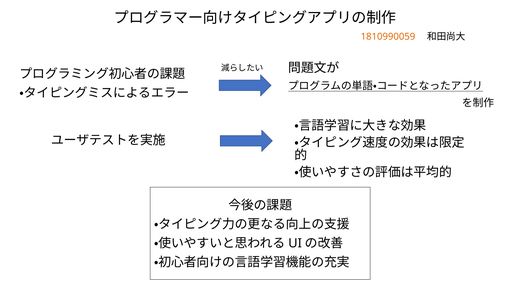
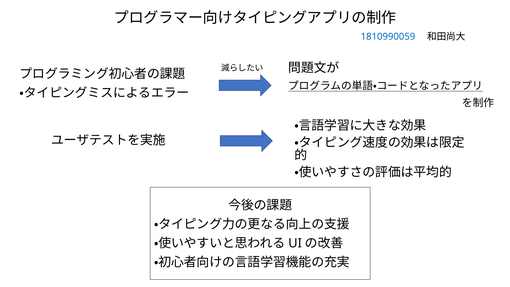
1810990059 colour: orange -> blue
